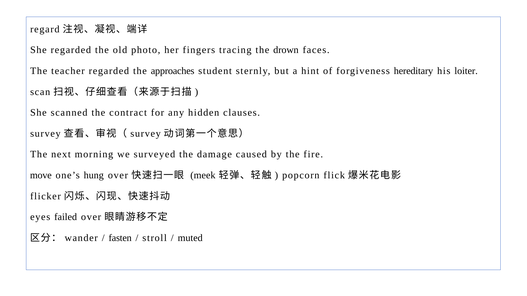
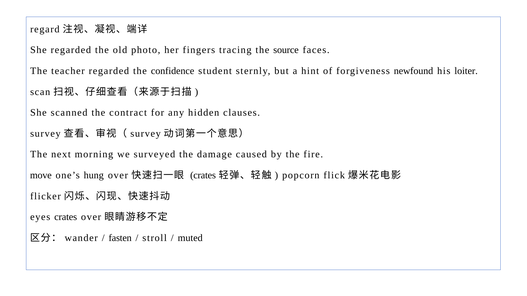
drown: drown -> source
approaches: approaches -> confidence
hereditary: hereditary -> newfound
meek at (203, 176): meek -> crates
eyes failed: failed -> crates
